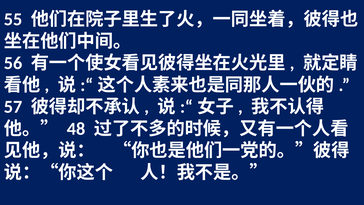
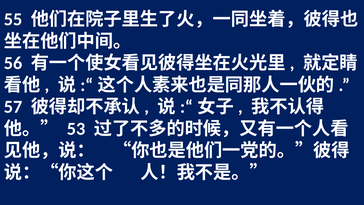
48: 48 -> 53
